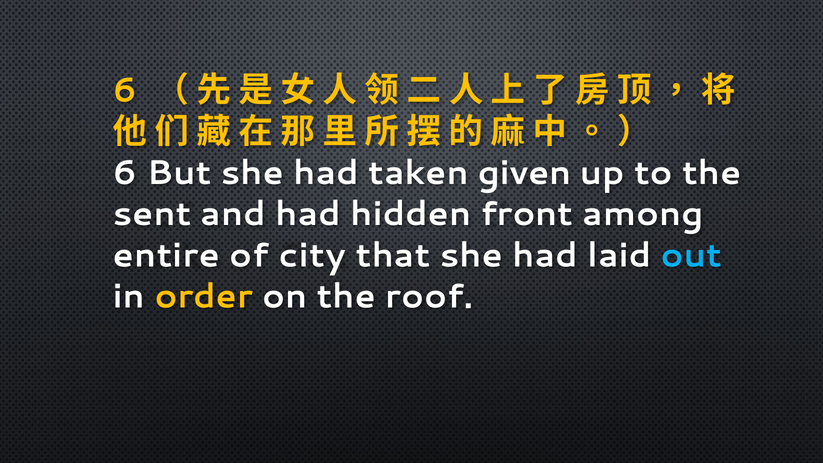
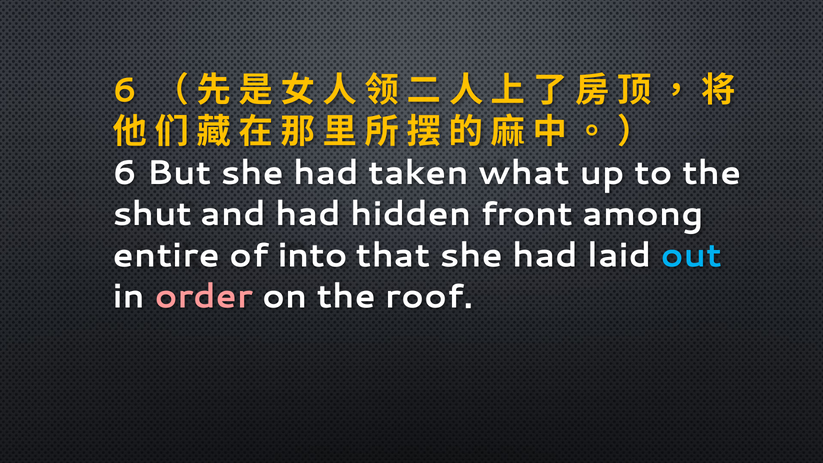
given: given -> what
sent: sent -> shut
city: city -> into
order colour: yellow -> pink
